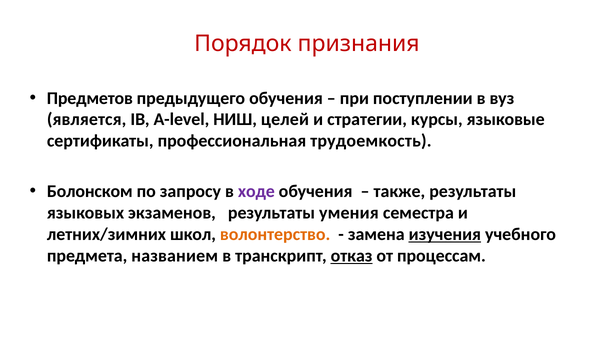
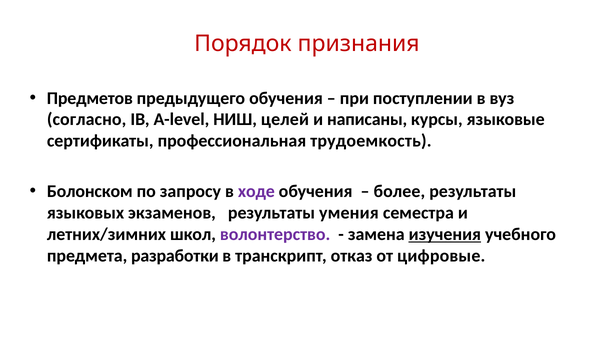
является: является -> согласно
стратегии: стратегии -> написаны
также: также -> более
волонтерство colour: orange -> purple
названием: названием -> разработки
отказ underline: present -> none
процессам: процессам -> цифровые
